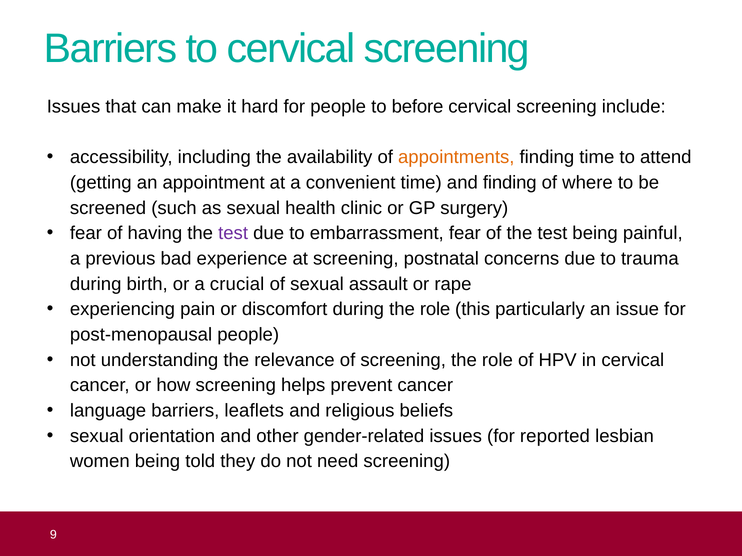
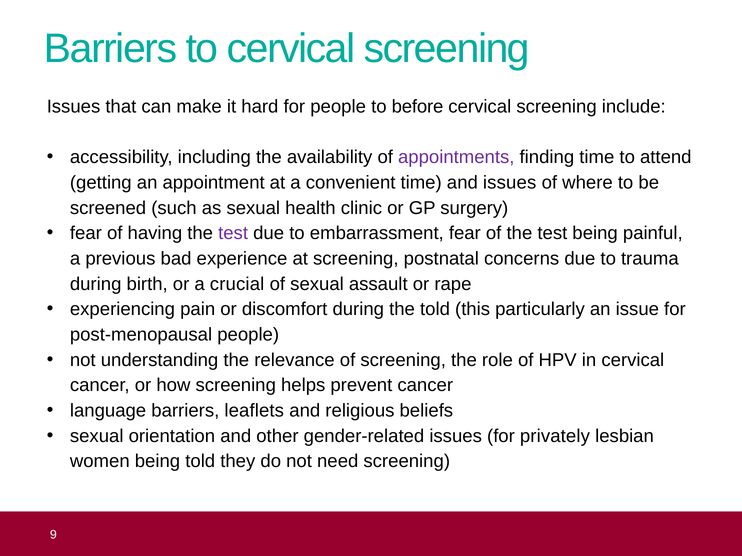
appointments colour: orange -> purple
and finding: finding -> issues
during the role: role -> told
reported: reported -> privately
